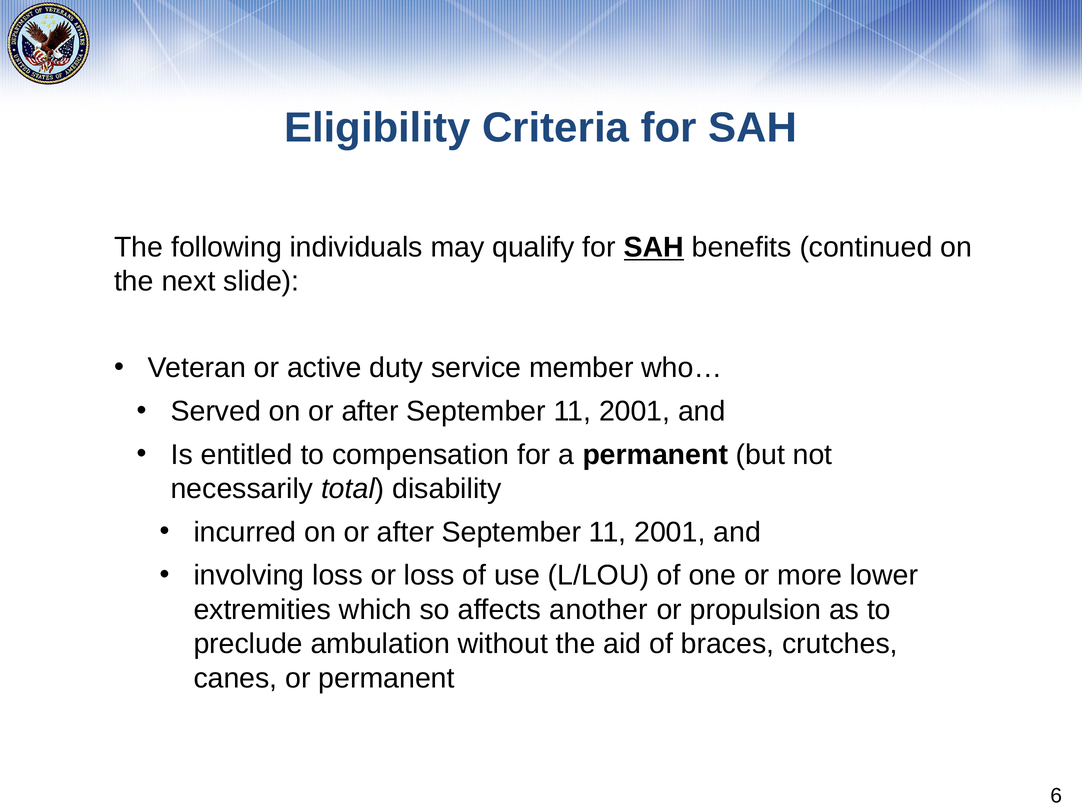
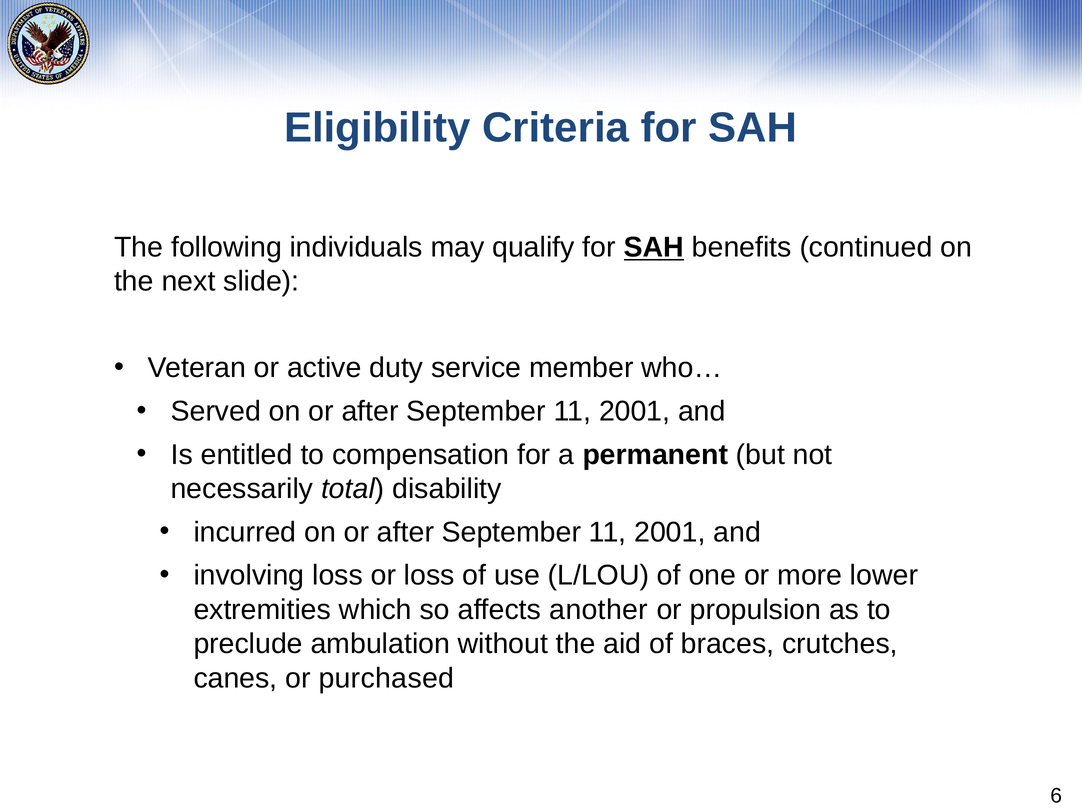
or permanent: permanent -> purchased
